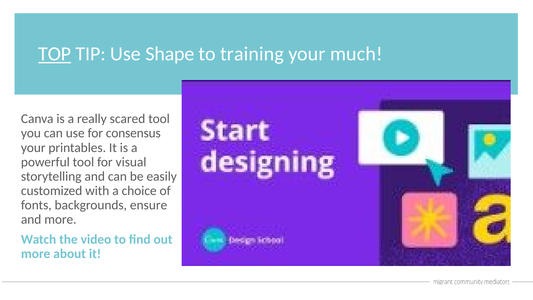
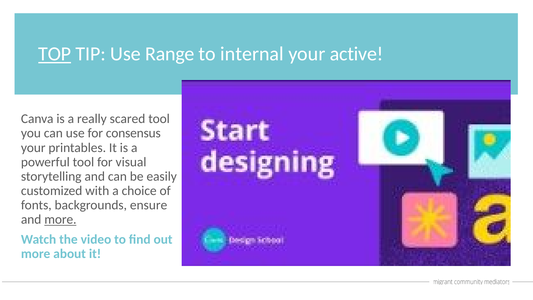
Shape: Shape -> Range
training: training -> internal
much: much -> active
more at (60, 219) underline: none -> present
